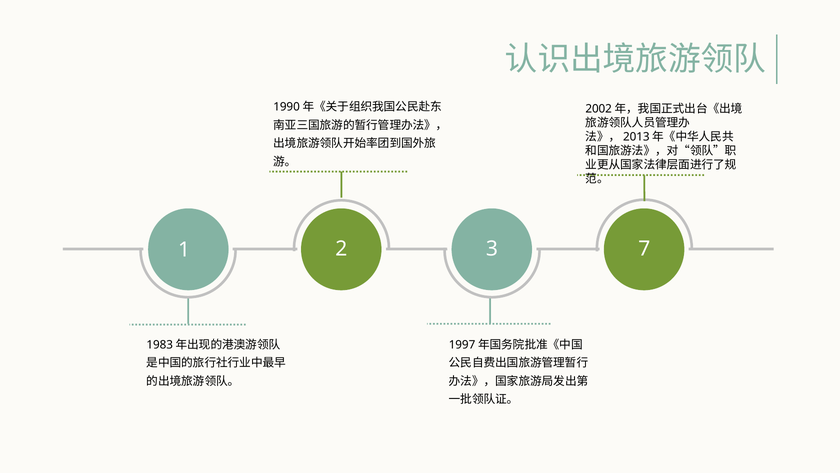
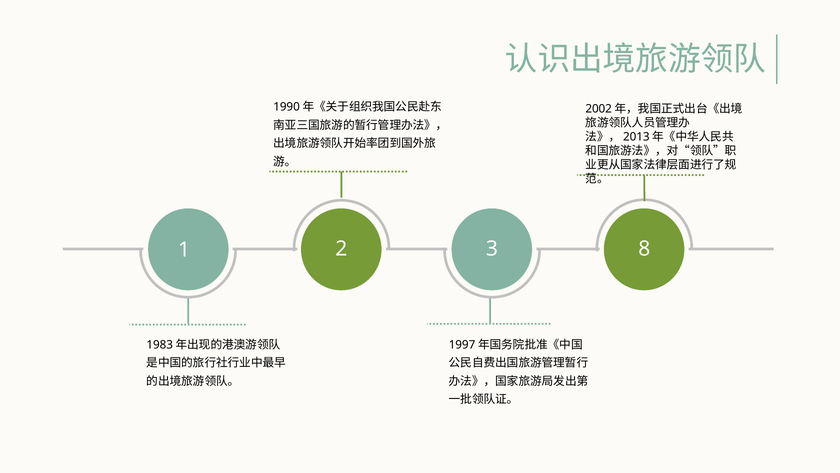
7: 7 -> 8
